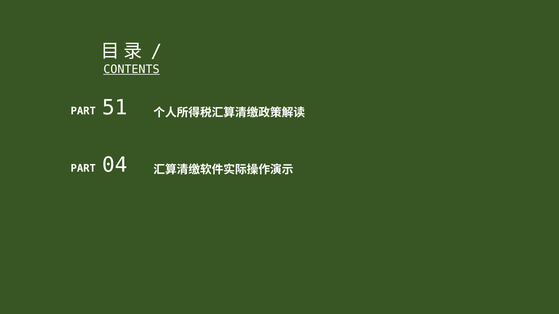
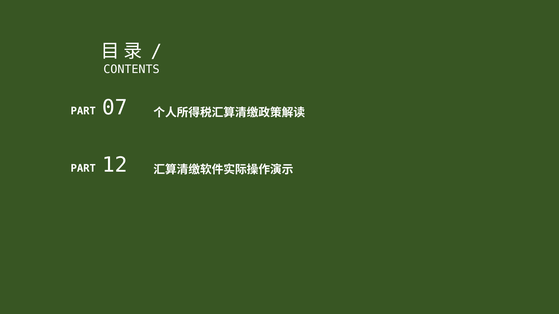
CONTENTS underline: present -> none
51: 51 -> 07
04: 04 -> 12
